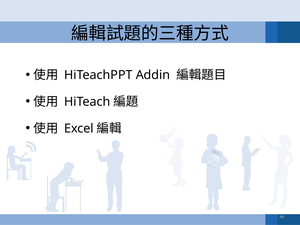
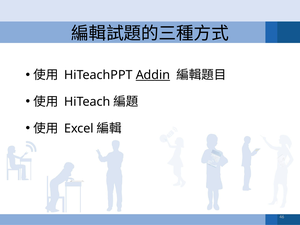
Addin underline: none -> present
